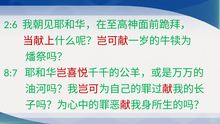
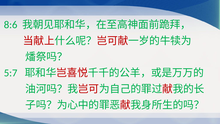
2:6: 2:6 -> 8:6
8:7: 8:7 -> 5:7
